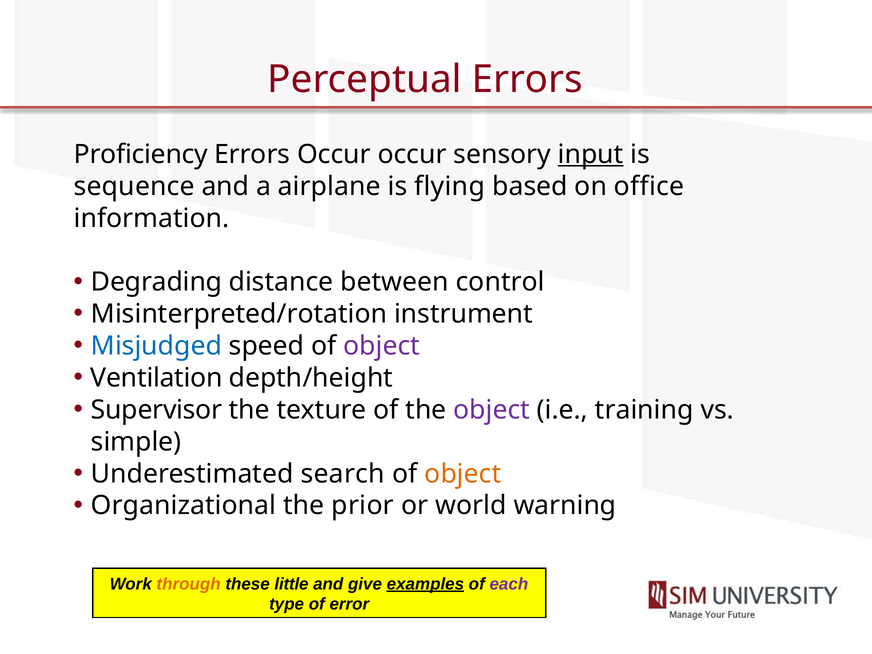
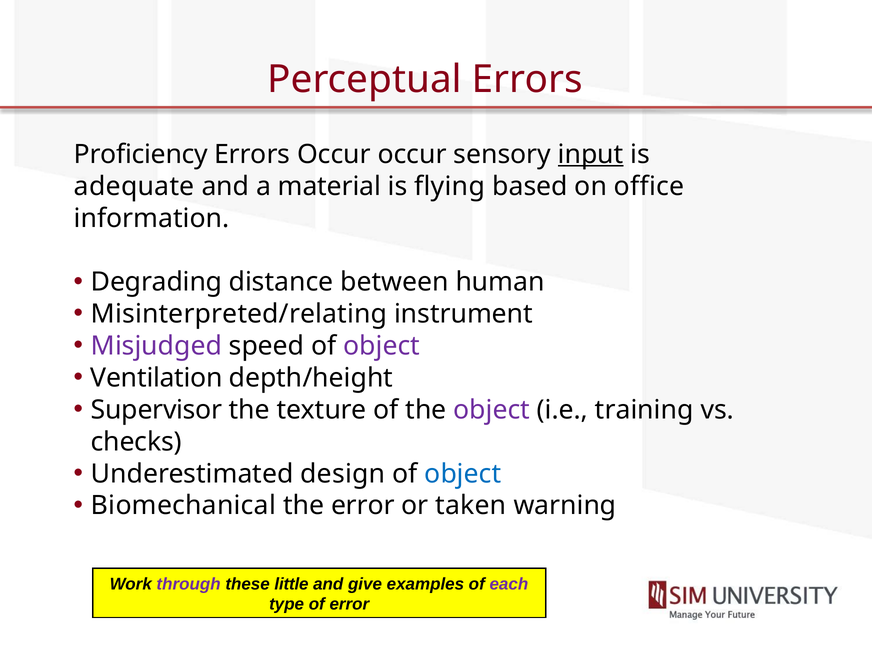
sequence: sequence -> adequate
airplane: airplane -> material
control: control -> human
Misinterpreted/rotation: Misinterpreted/rotation -> Misinterpreted/relating
Misjudged colour: blue -> purple
simple: simple -> checks
search: search -> design
object at (463, 474) colour: orange -> blue
Organizational: Organizational -> Biomechanical
the prior: prior -> error
world: world -> taken
through colour: orange -> purple
examples underline: present -> none
